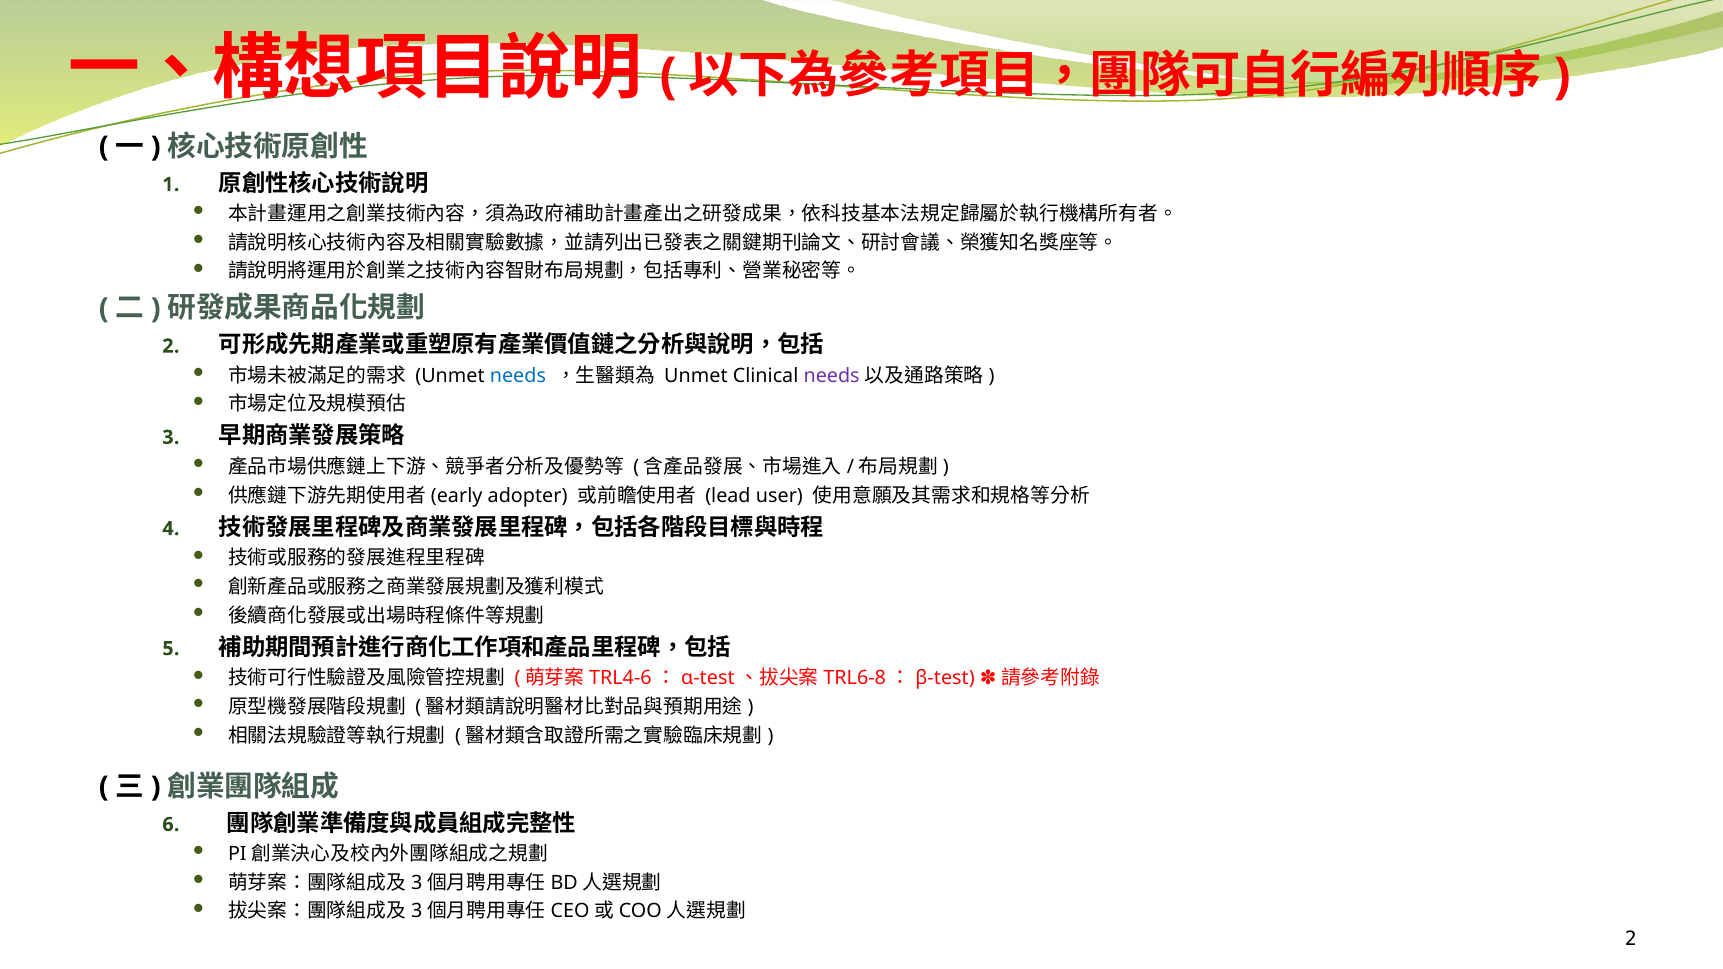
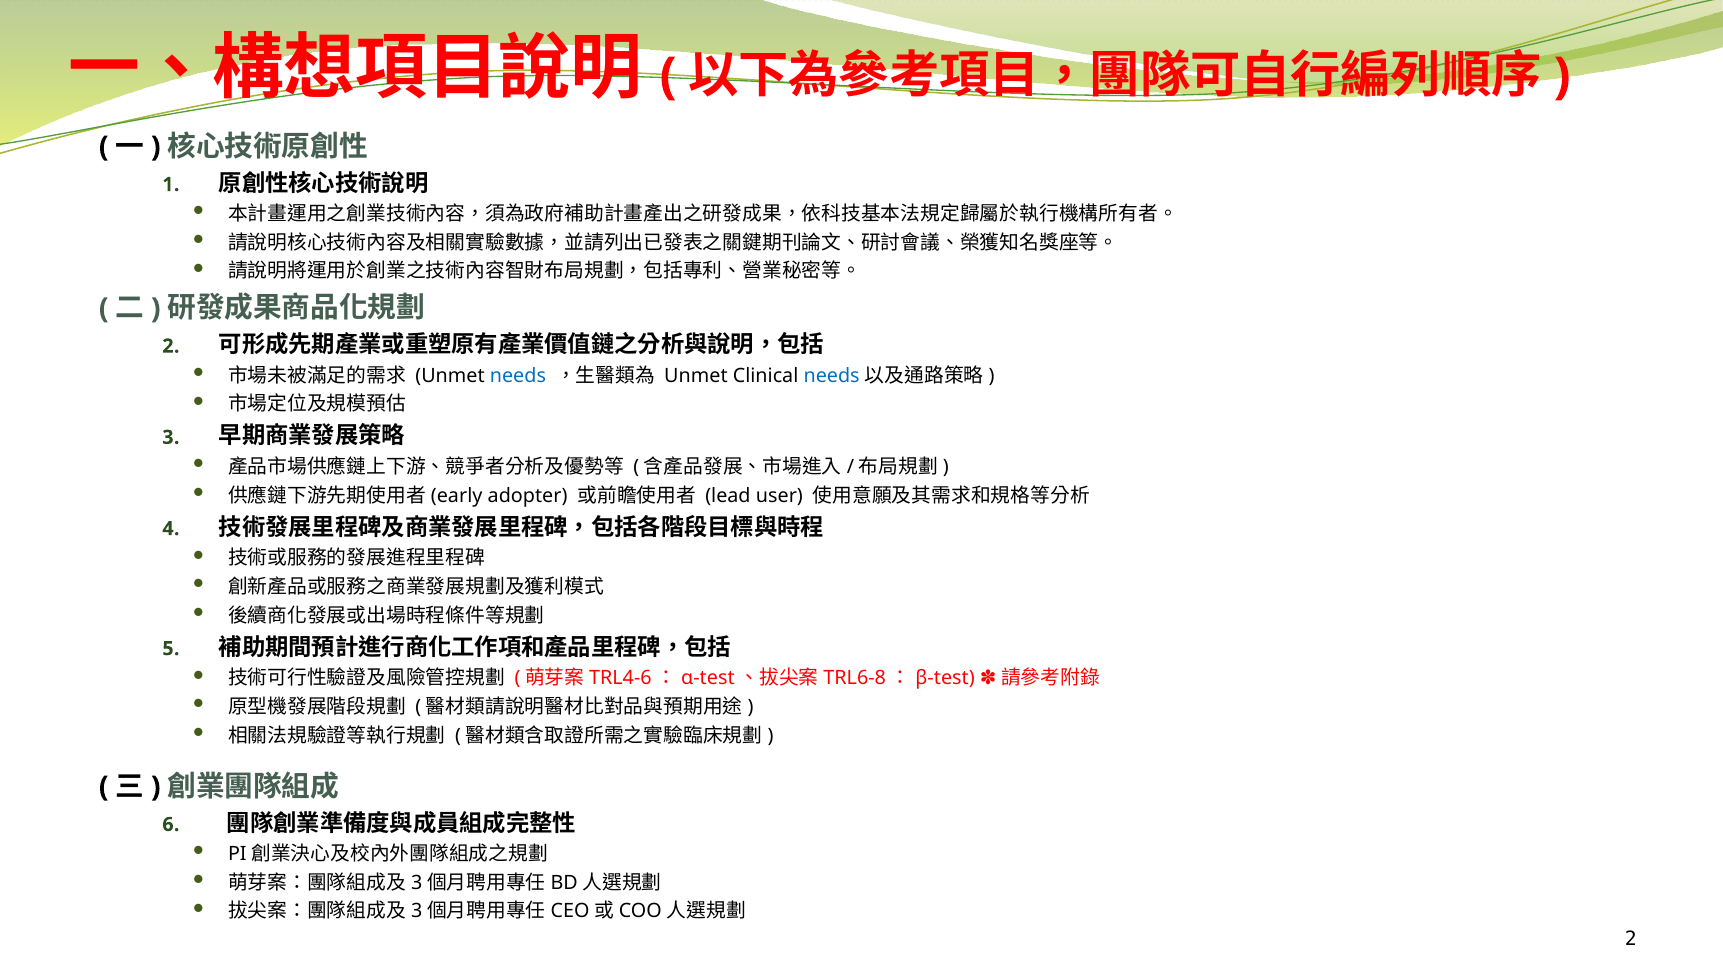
needs at (832, 376) colour: purple -> blue
